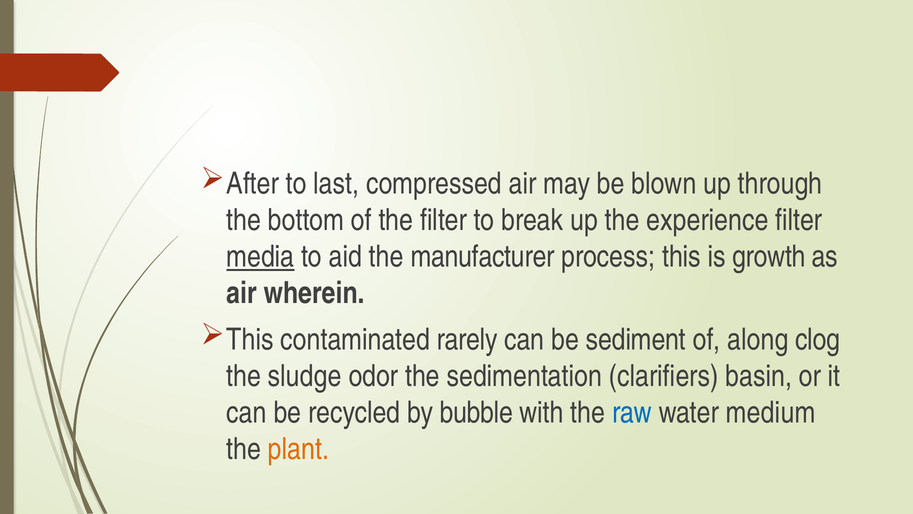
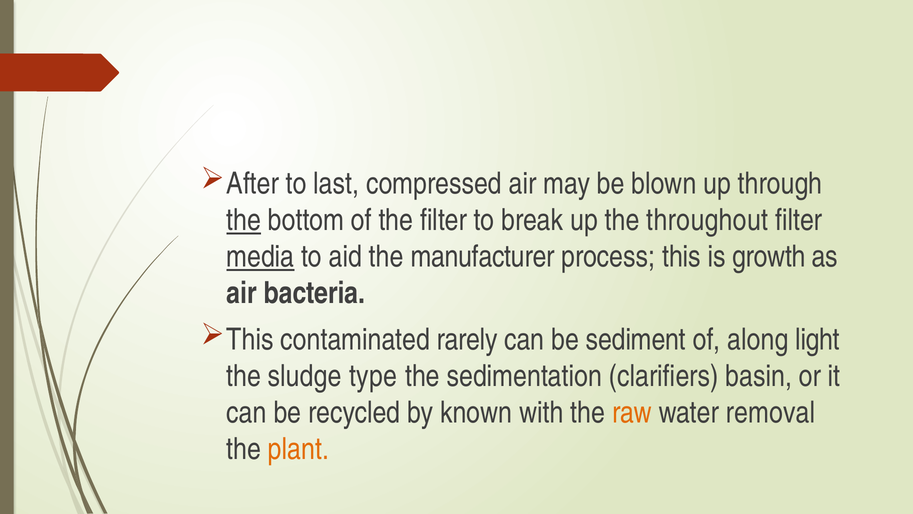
the at (244, 220) underline: none -> present
experience: experience -> throughout
wherein: wherein -> bacteria
clog: clog -> light
odor: odor -> type
bubble: bubble -> known
raw colour: blue -> orange
medium: medium -> removal
